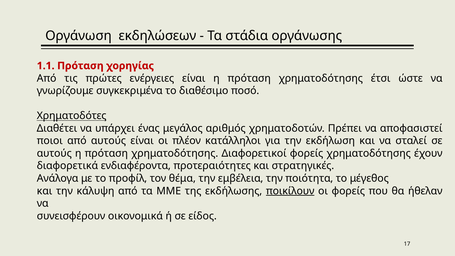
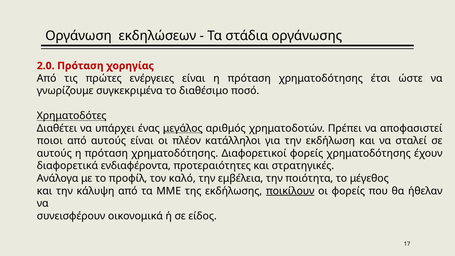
1.1: 1.1 -> 2.0
μεγάλος underline: none -> present
θέμα: θέμα -> καλό
